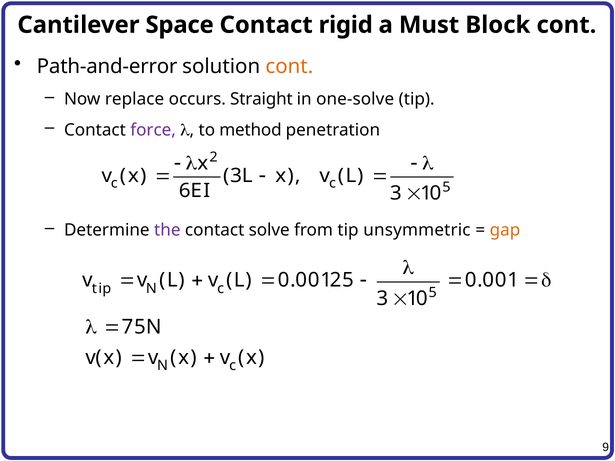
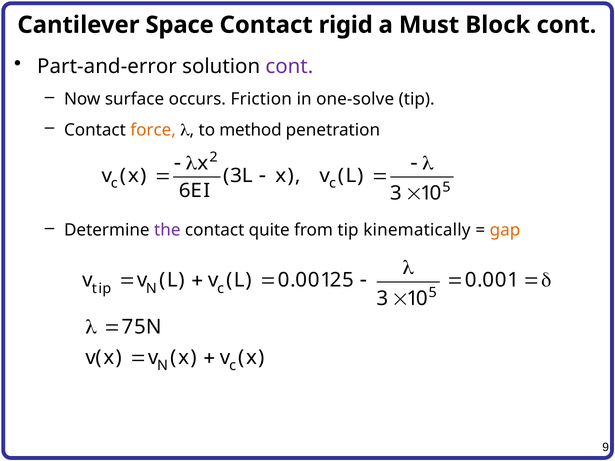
Path-and-error: Path-and-error -> Part-and-error
cont at (289, 67) colour: orange -> purple
replace: replace -> surface
Straight: Straight -> Friction
force colour: purple -> orange
solve: solve -> quite
unsymmetric: unsymmetric -> kinematically
